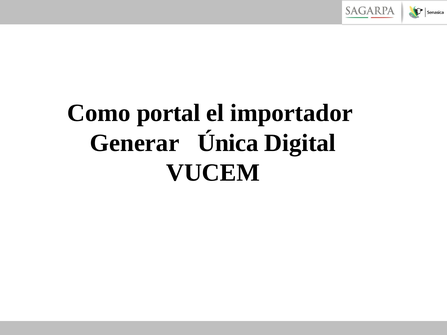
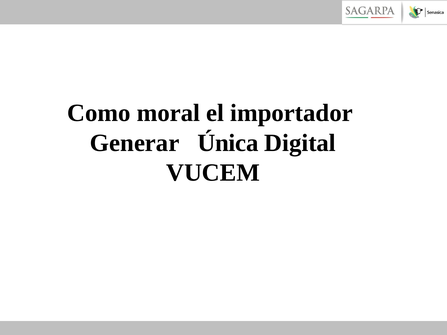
portal: portal -> moral
